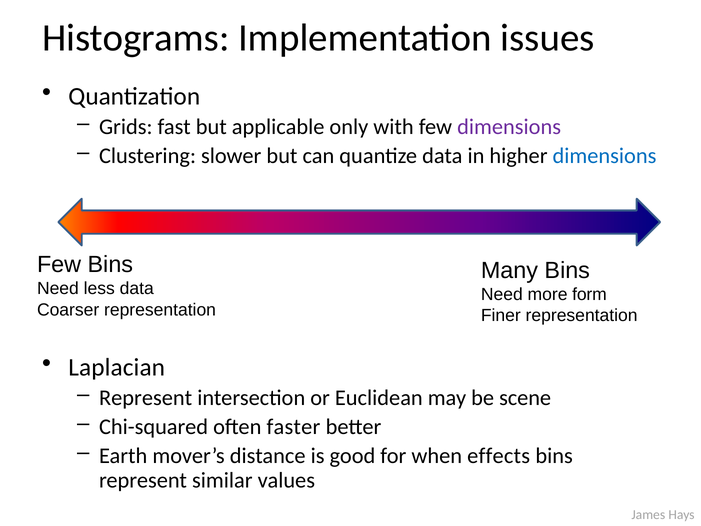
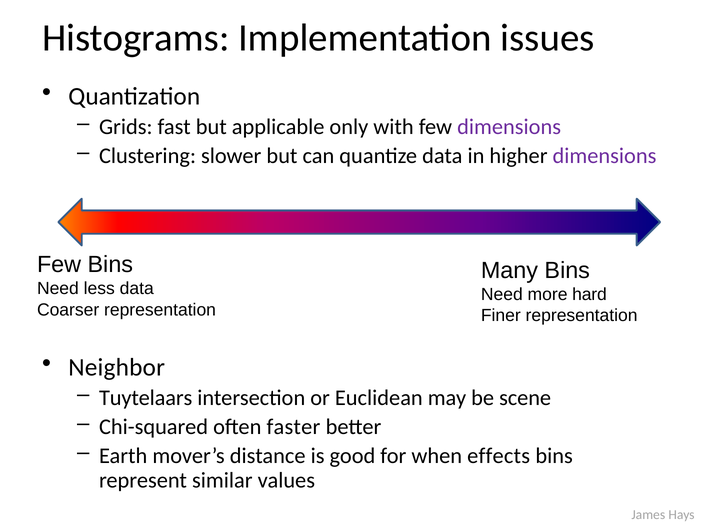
dimensions at (605, 156) colour: blue -> purple
form: form -> hard
Laplacian: Laplacian -> Neighbor
Represent at (146, 398): Represent -> Tuytelaars
